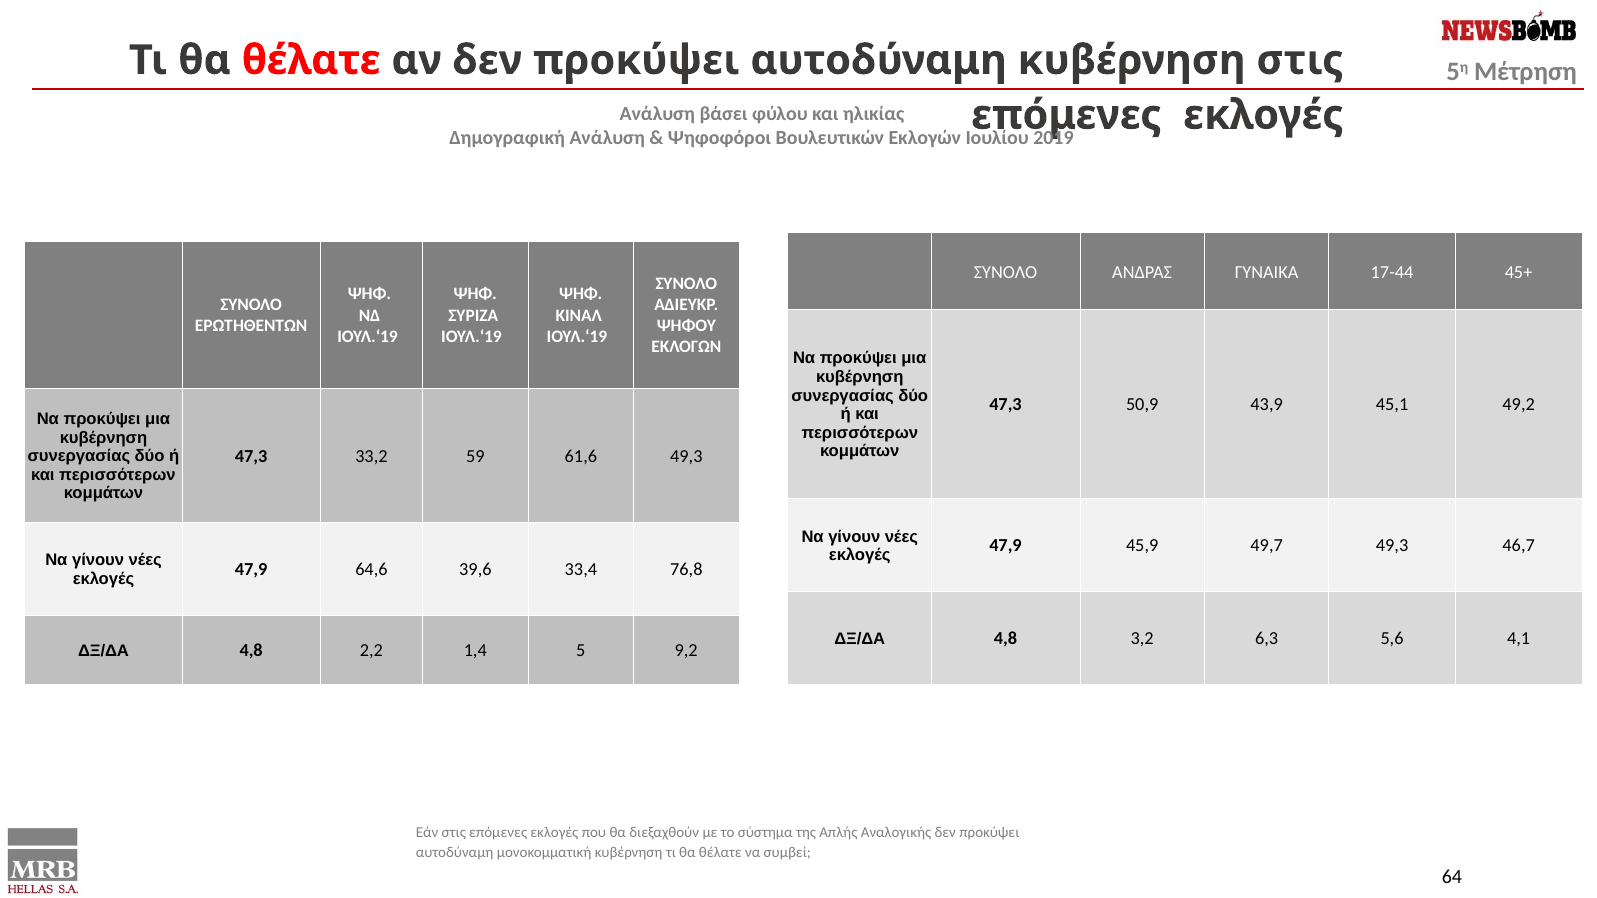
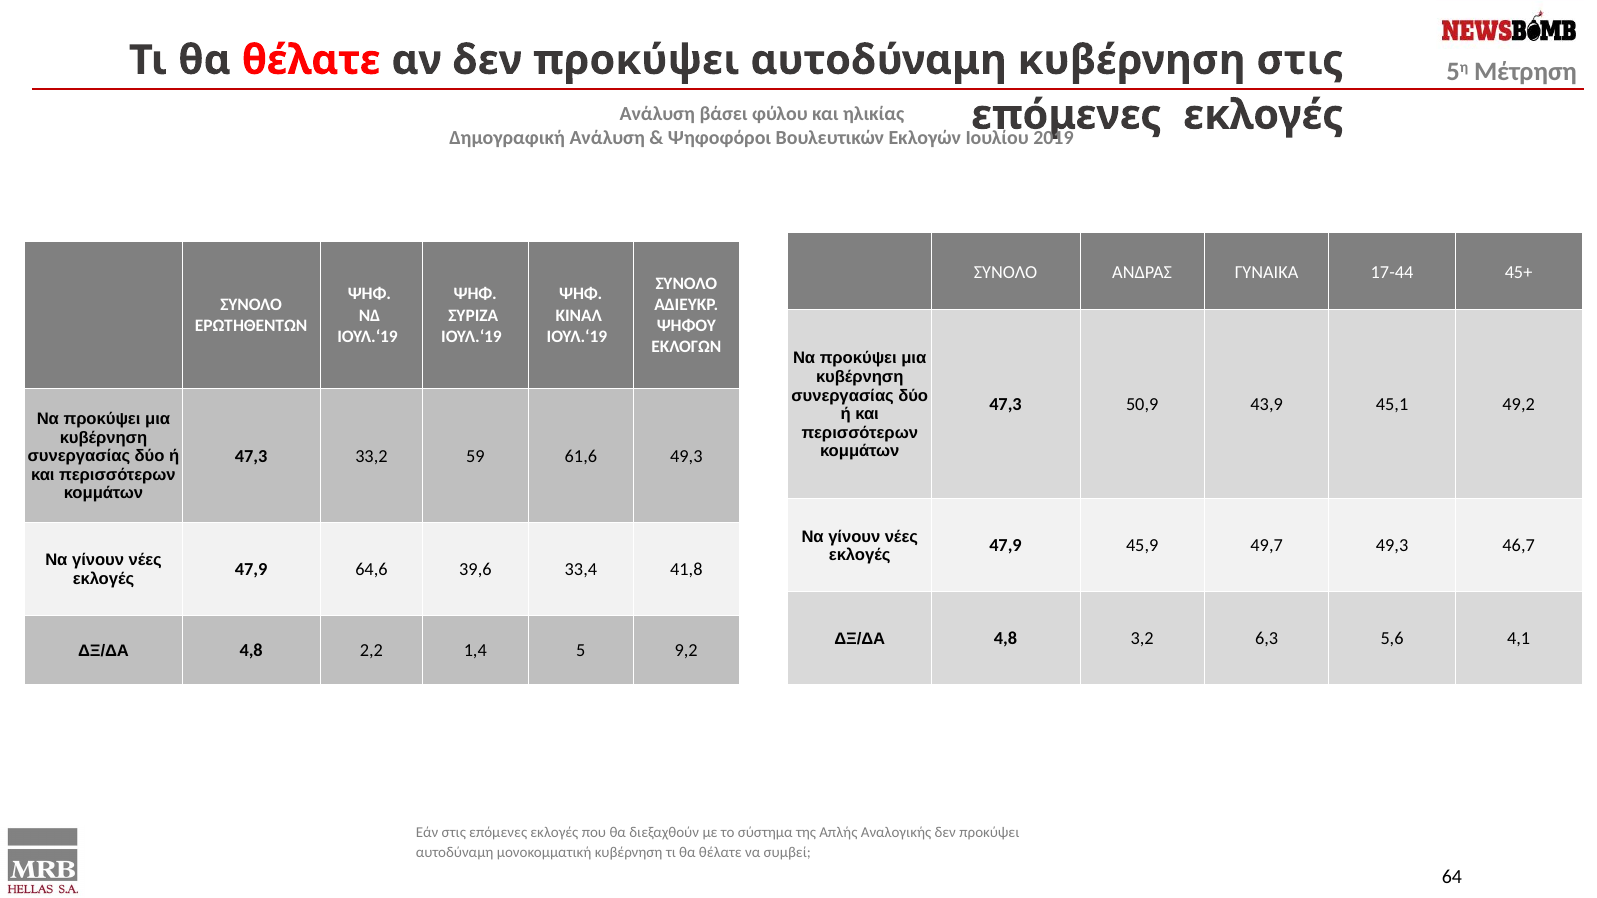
76,8: 76,8 -> 41,8
